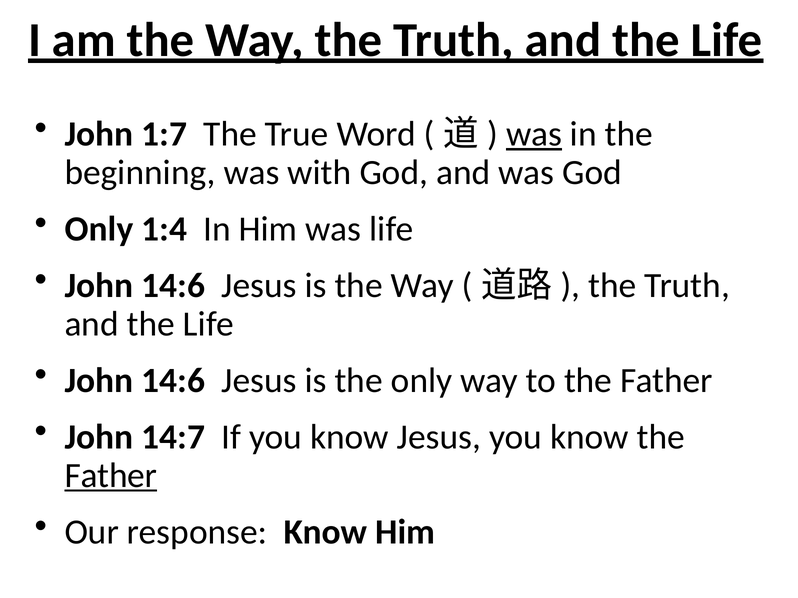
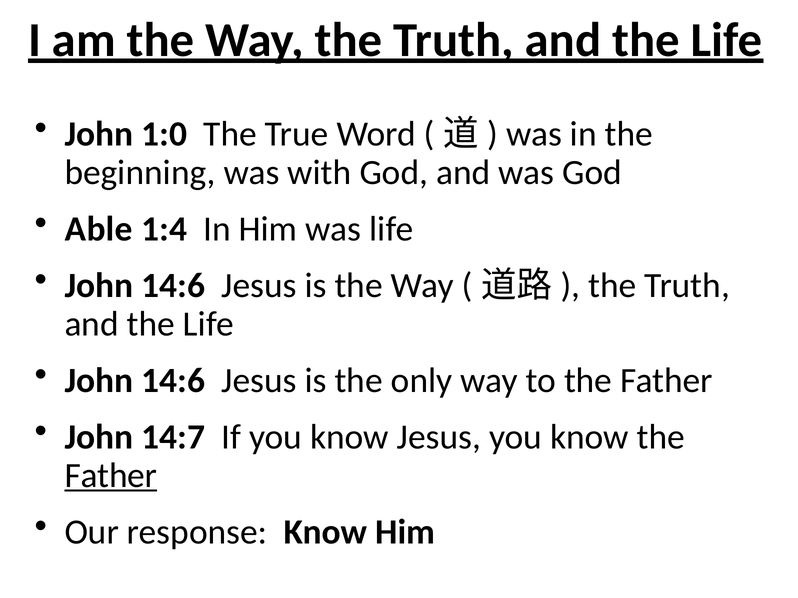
1:7: 1:7 -> 1:0
was at (534, 134) underline: present -> none
Only at (99, 229): Only -> Able
